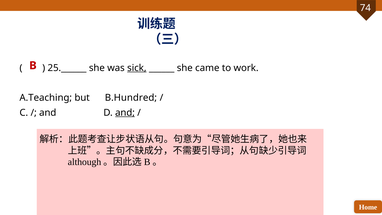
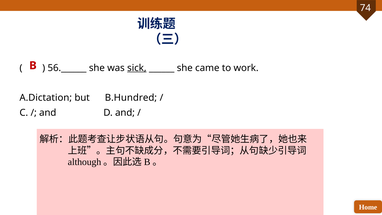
25.______: 25.______ -> 56.______
A.Teaching: A.Teaching -> A.Dictation
and at (125, 113) underline: present -> none
